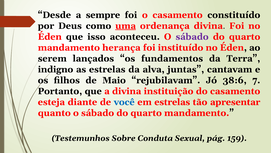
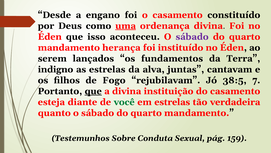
sempre: sempre -> engano
Maio: Maio -> Fogo
38:6: 38:6 -> 38:5
que at (93, 91) underline: none -> present
você colour: blue -> green
apresentar: apresentar -> verdadeira
